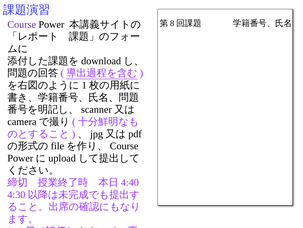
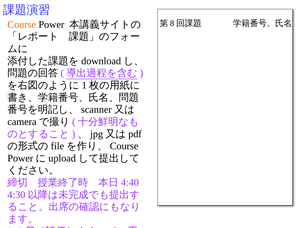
Course colour: purple -> orange
